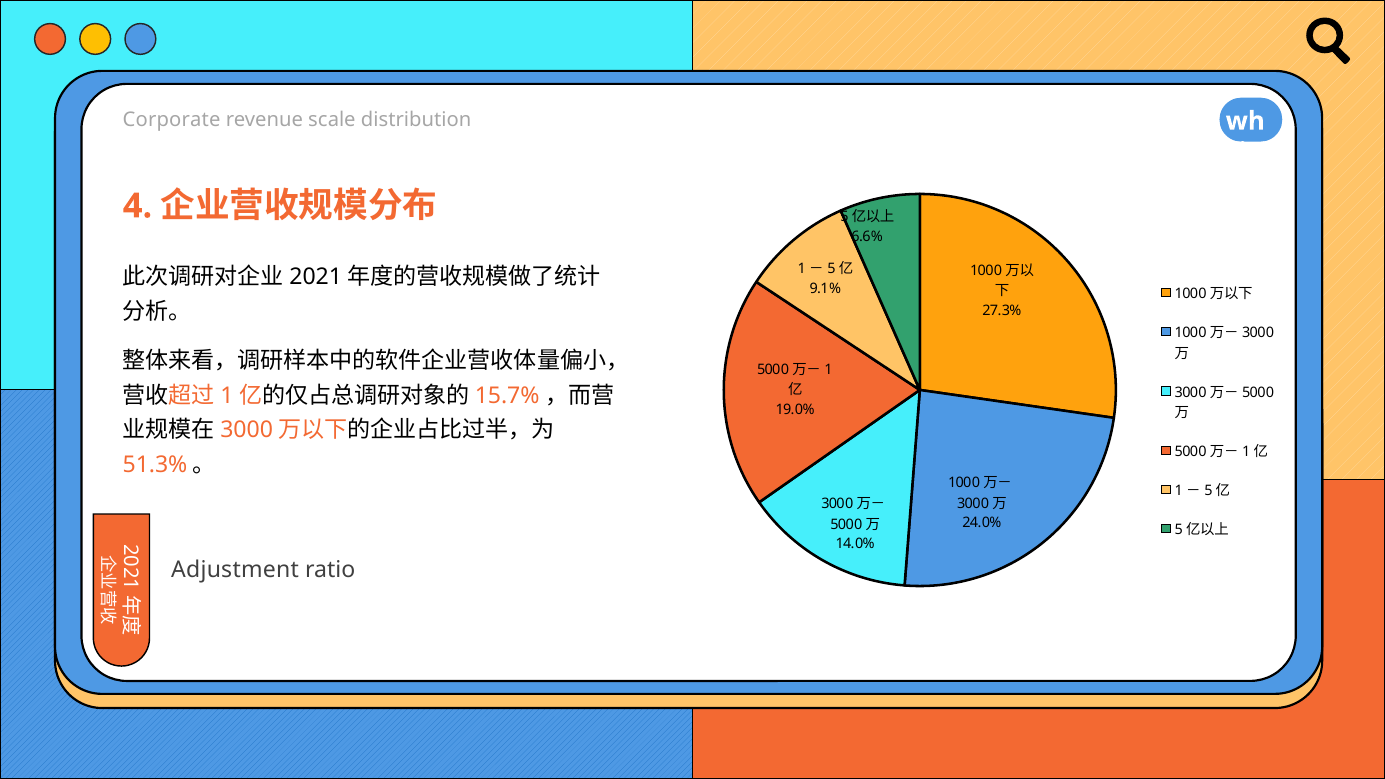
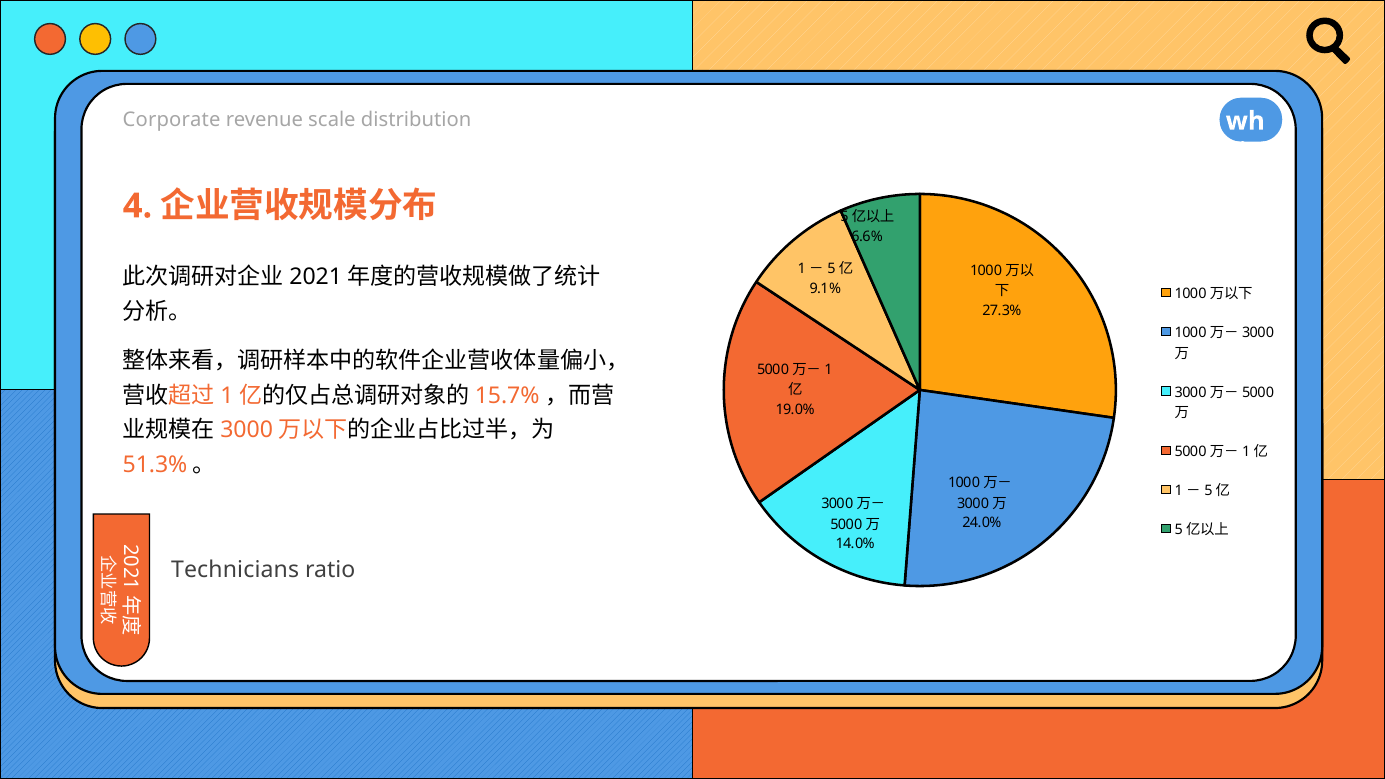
Adjustment: Adjustment -> Technicians
